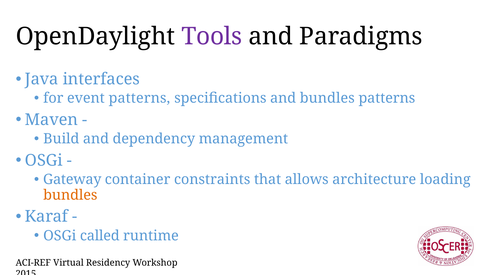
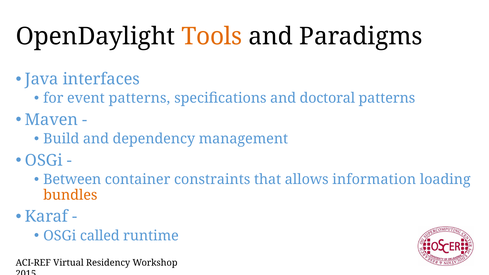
Tools colour: purple -> orange
and bundles: bundles -> doctoral
Gateway: Gateway -> Between
architecture: architecture -> information
